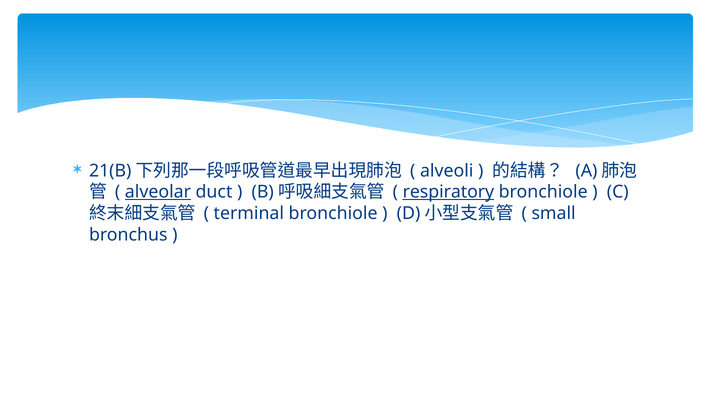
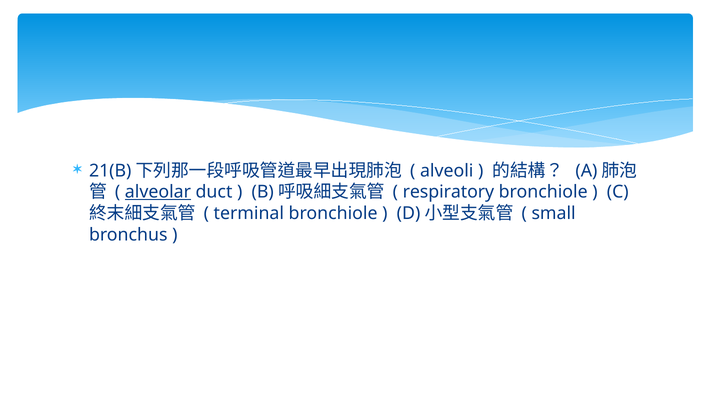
respiratory underline: present -> none
